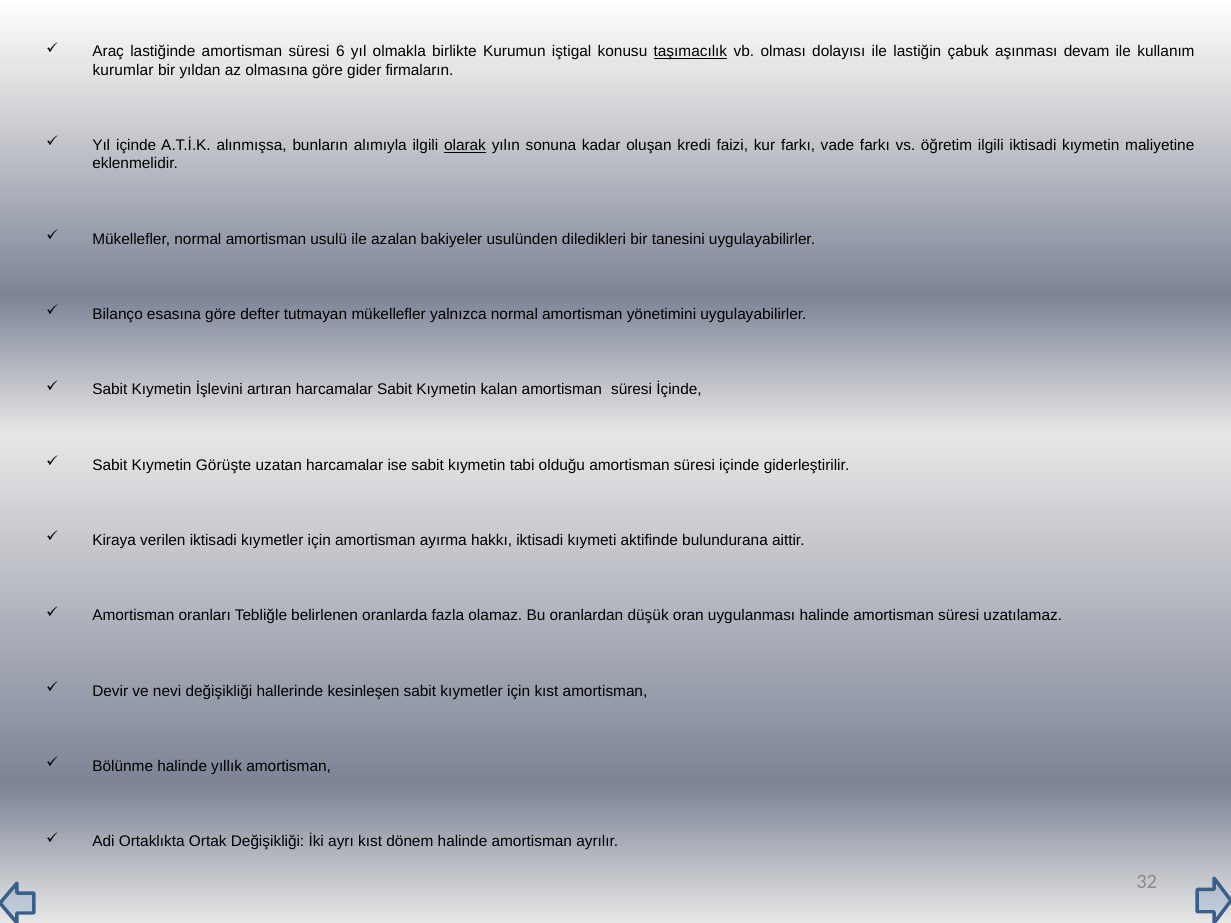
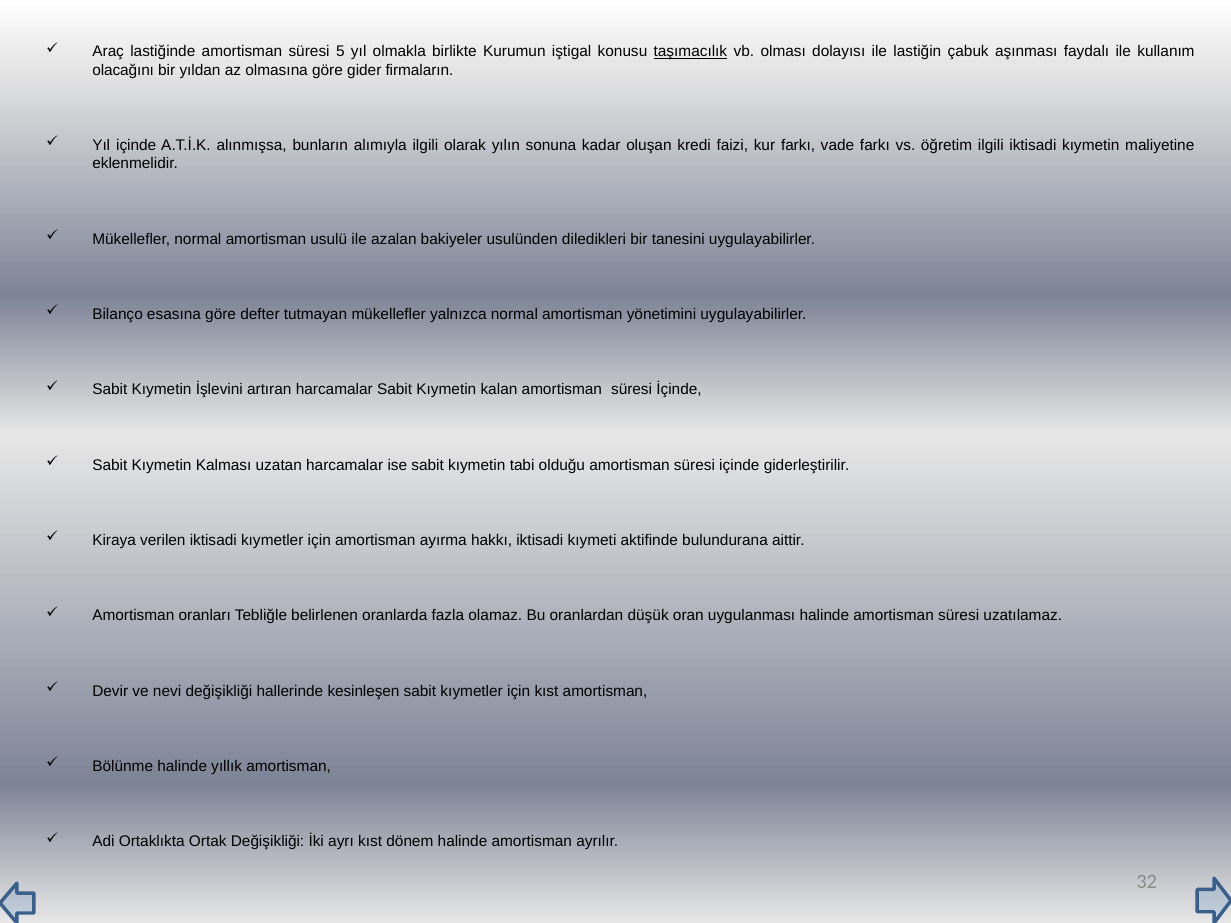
6: 6 -> 5
devam: devam -> faydalı
kurumlar: kurumlar -> olacağını
olarak underline: present -> none
Görüşte: Görüşte -> Kalması
